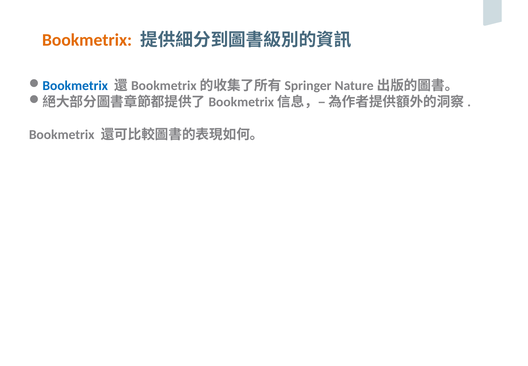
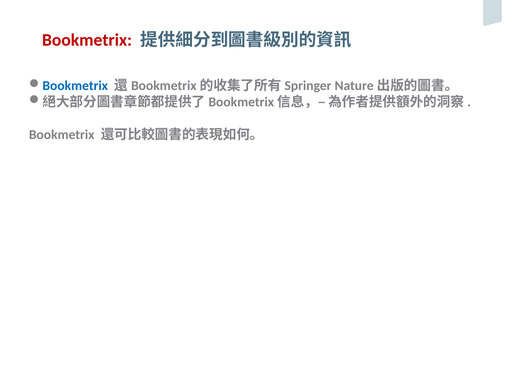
Bookmetrix at (87, 40) colour: orange -> red
